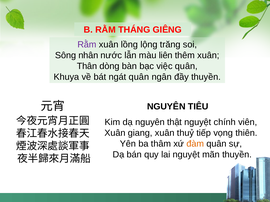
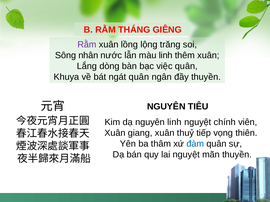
màu liên: liên -> linh
Thân: Thân -> Lắng
nguyên thật: thật -> linh
đàm colour: orange -> blue
